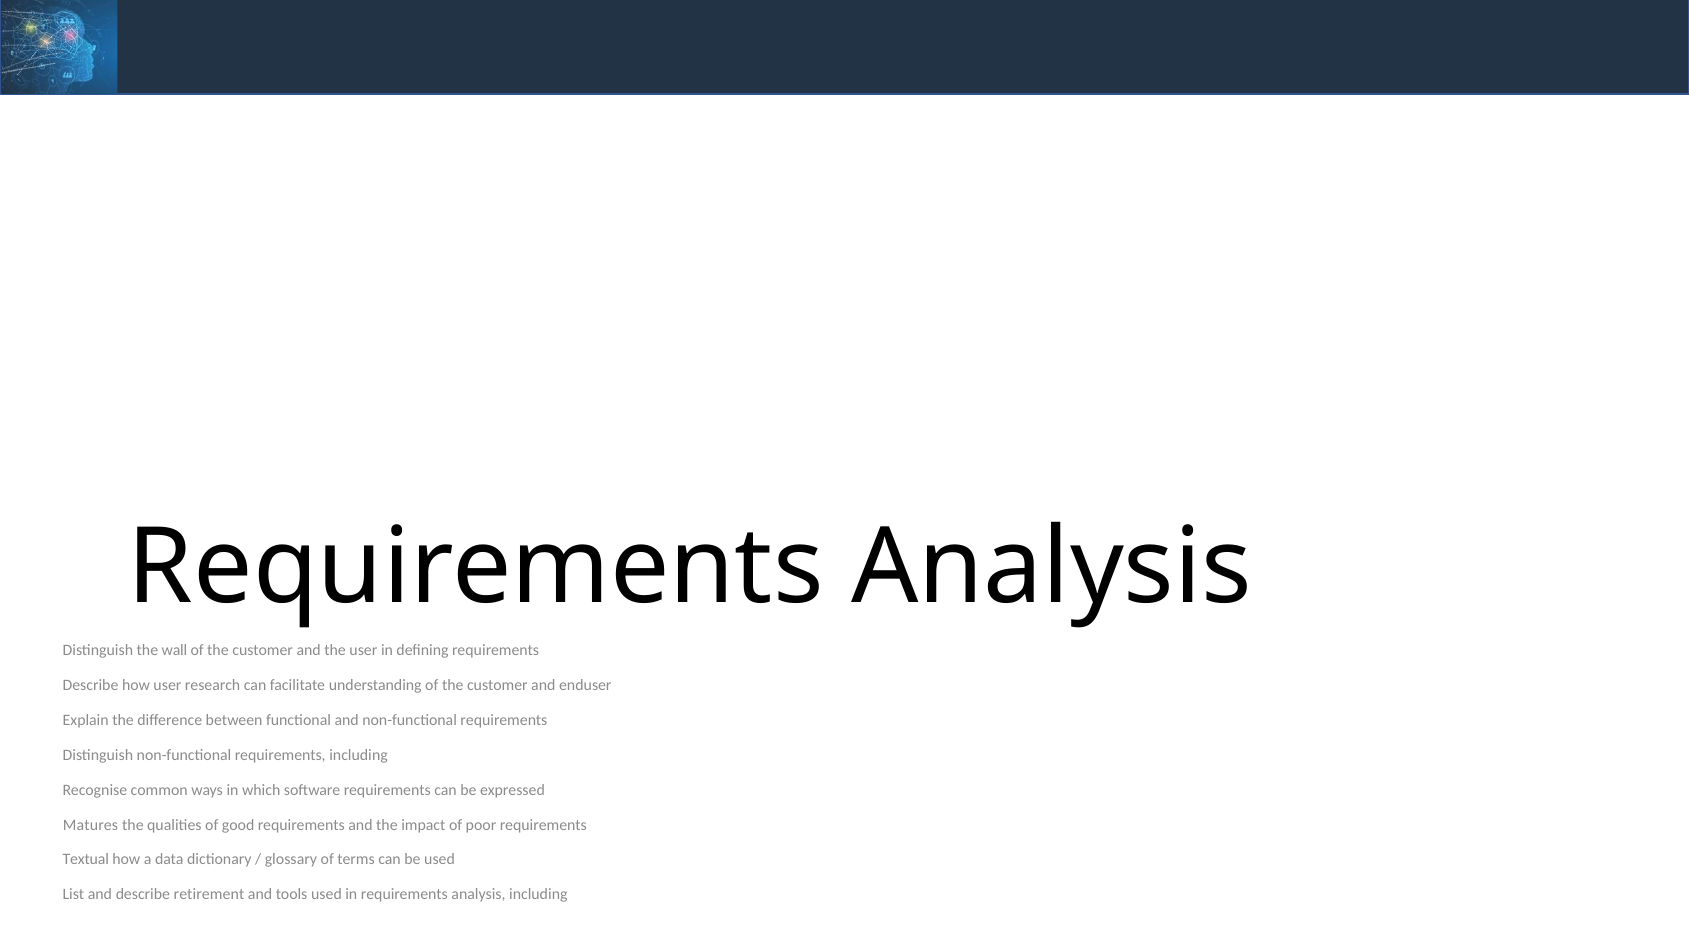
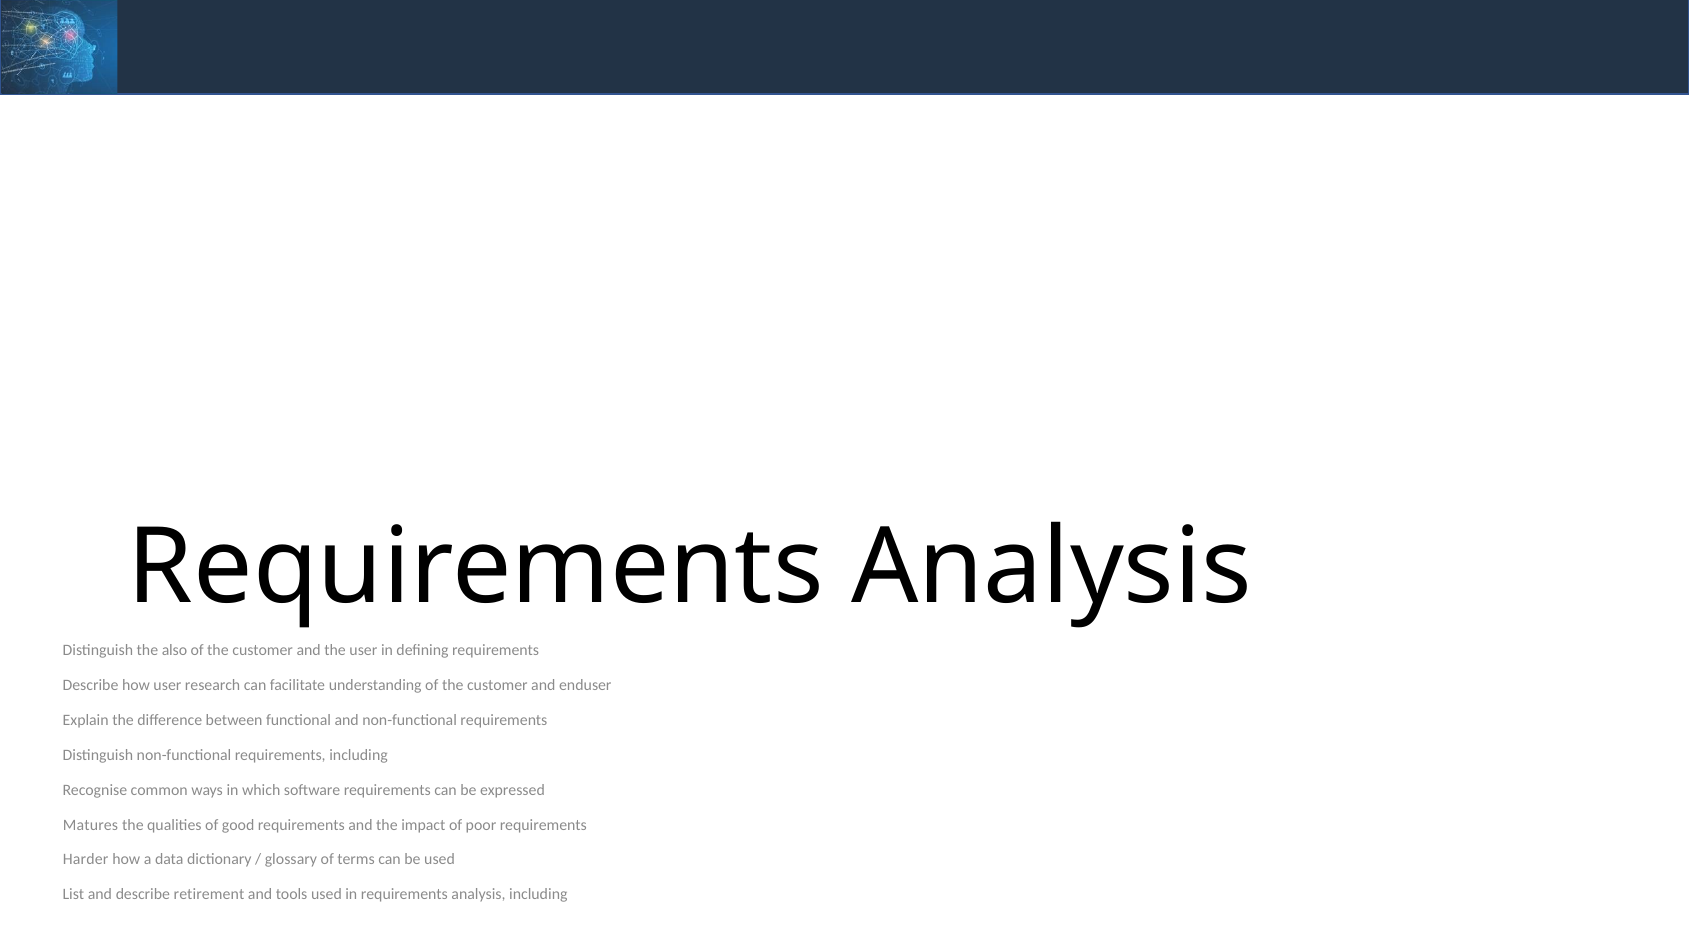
wall: wall -> also
Textual: Textual -> Harder
